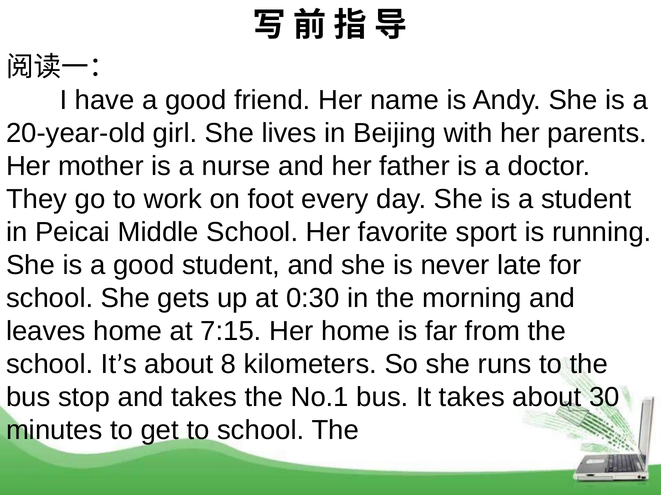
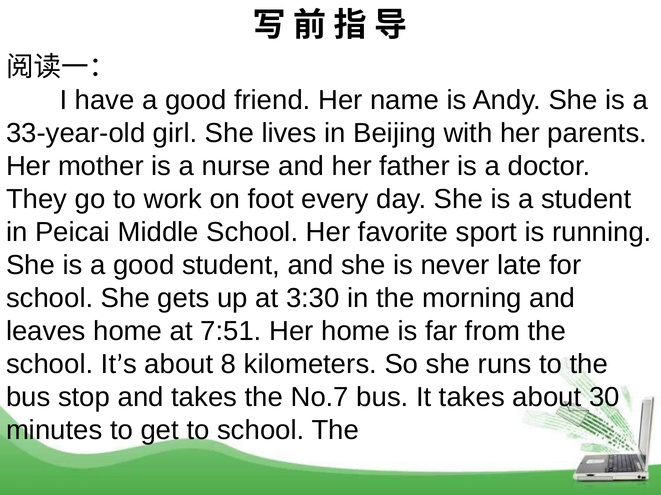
20-year-old: 20-year-old -> 33-year-old
0:30: 0:30 -> 3:30
7:15: 7:15 -> 7:51
No.1: No.1 -> No.7
